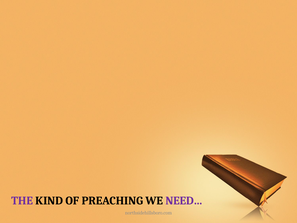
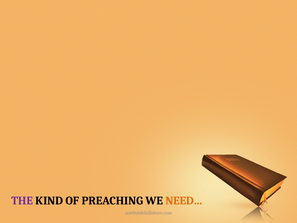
NEED… colour: purple -> orange
